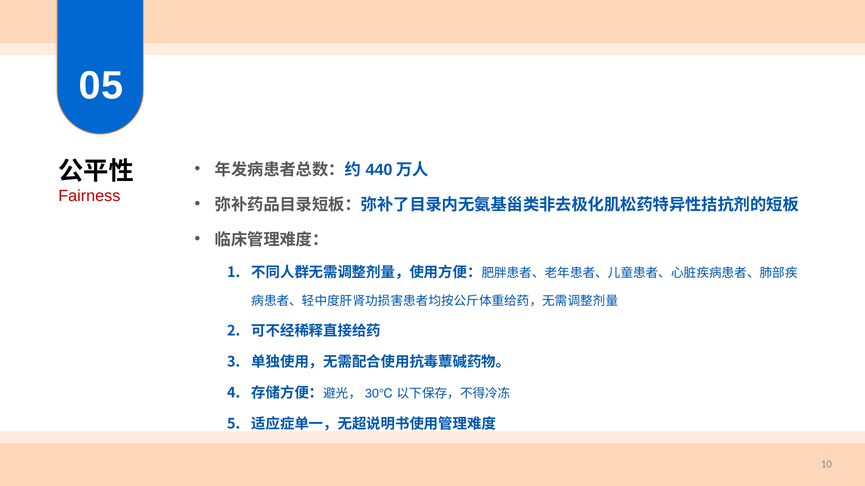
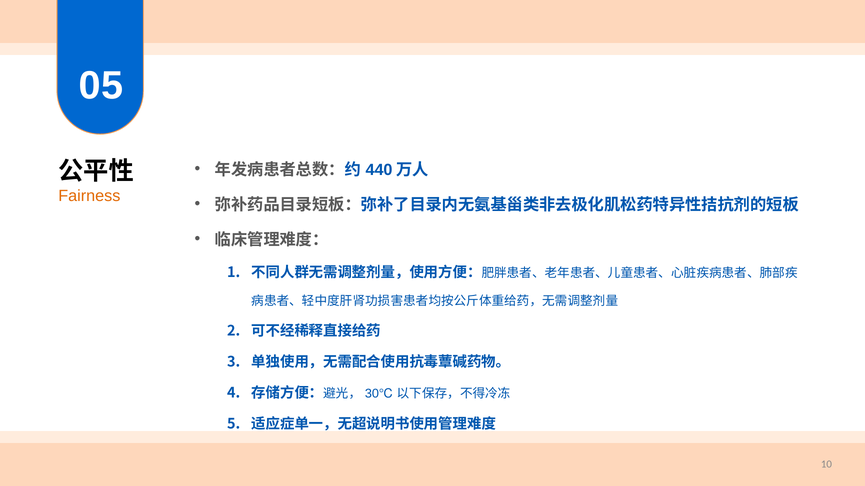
Fairness colour: red -> orange
